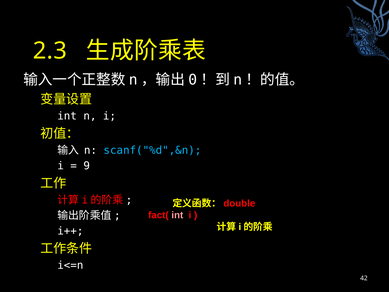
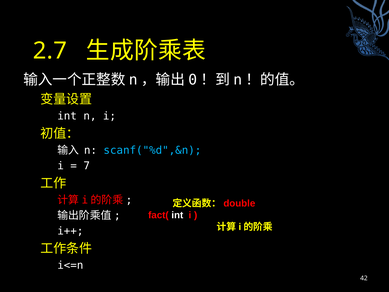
2.3: 2.3 -> 2.7
9: 9 -> 7
int at (177, 215) colour: pink -> white
